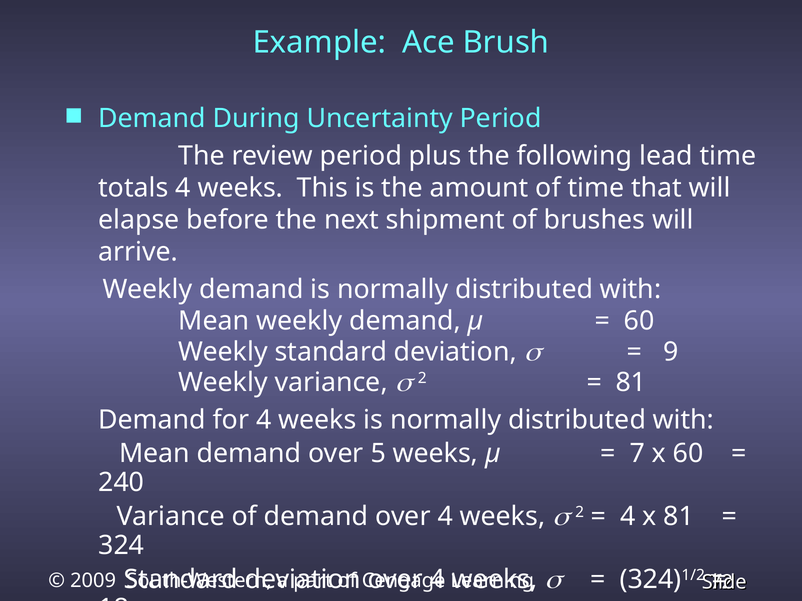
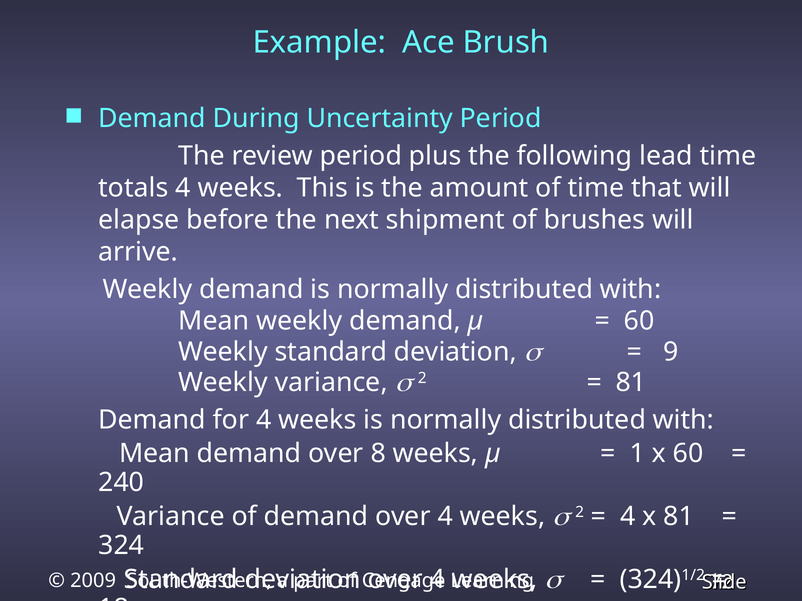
5: 5 -> 8
7: 7 -> 1
